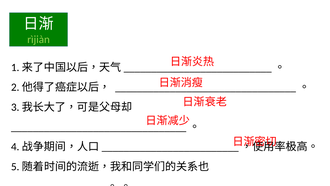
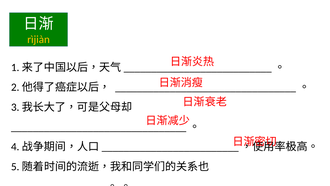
rìjiàn colour: light green -> yellow
